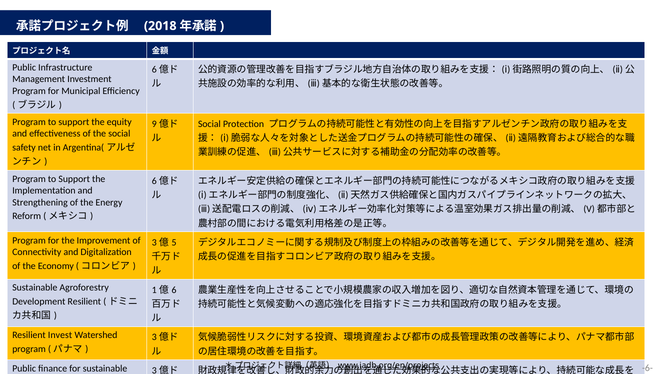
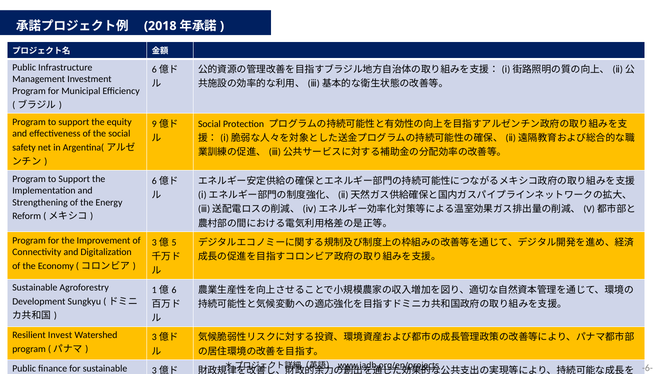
Development Resilient: Resilient -> Sungkyu
